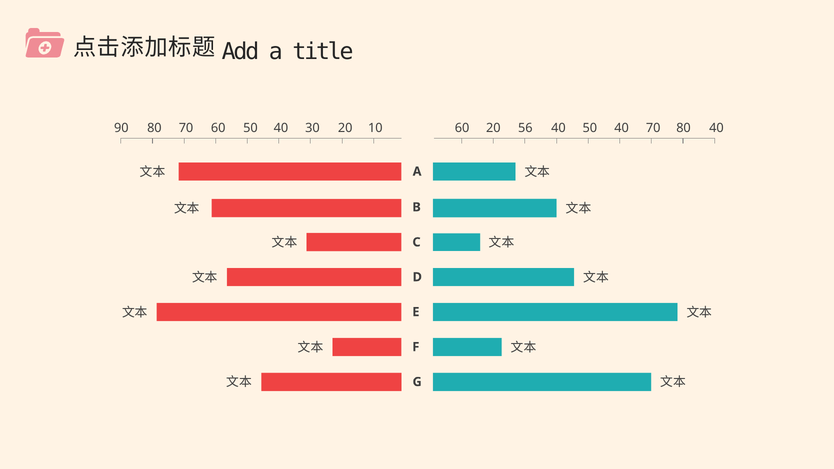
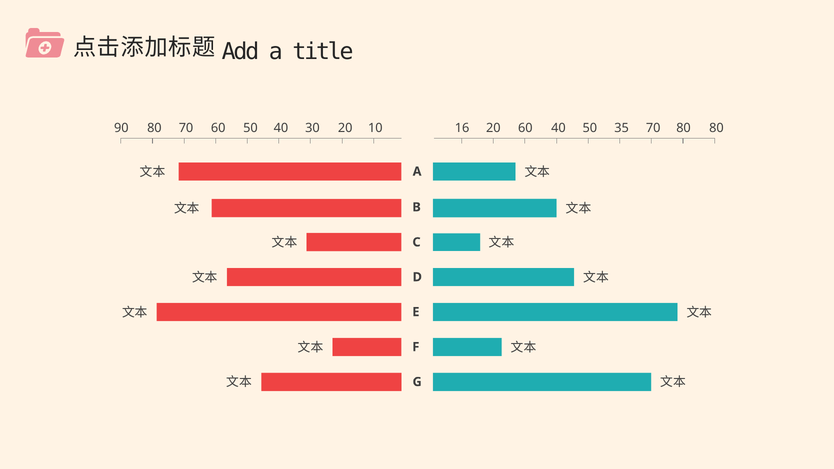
90 60: 60 -> 16
20 56: 56 -> 60
50 40: 40 -> 35
80 40: 40 -> 80
